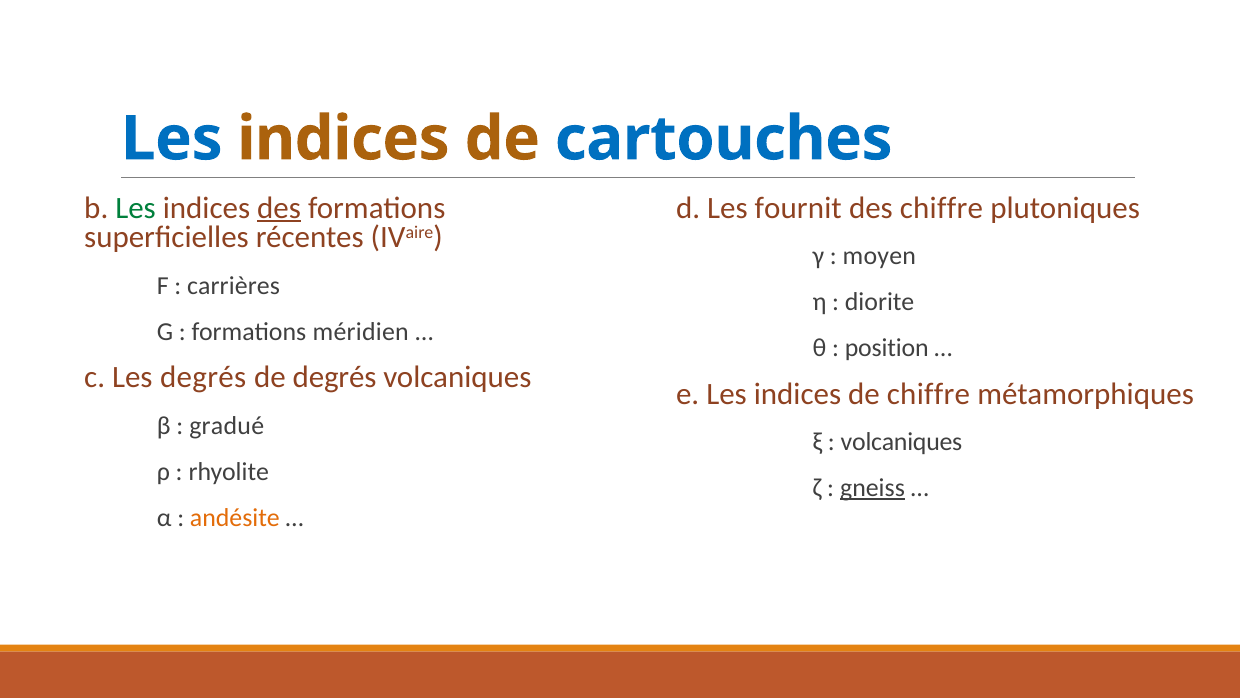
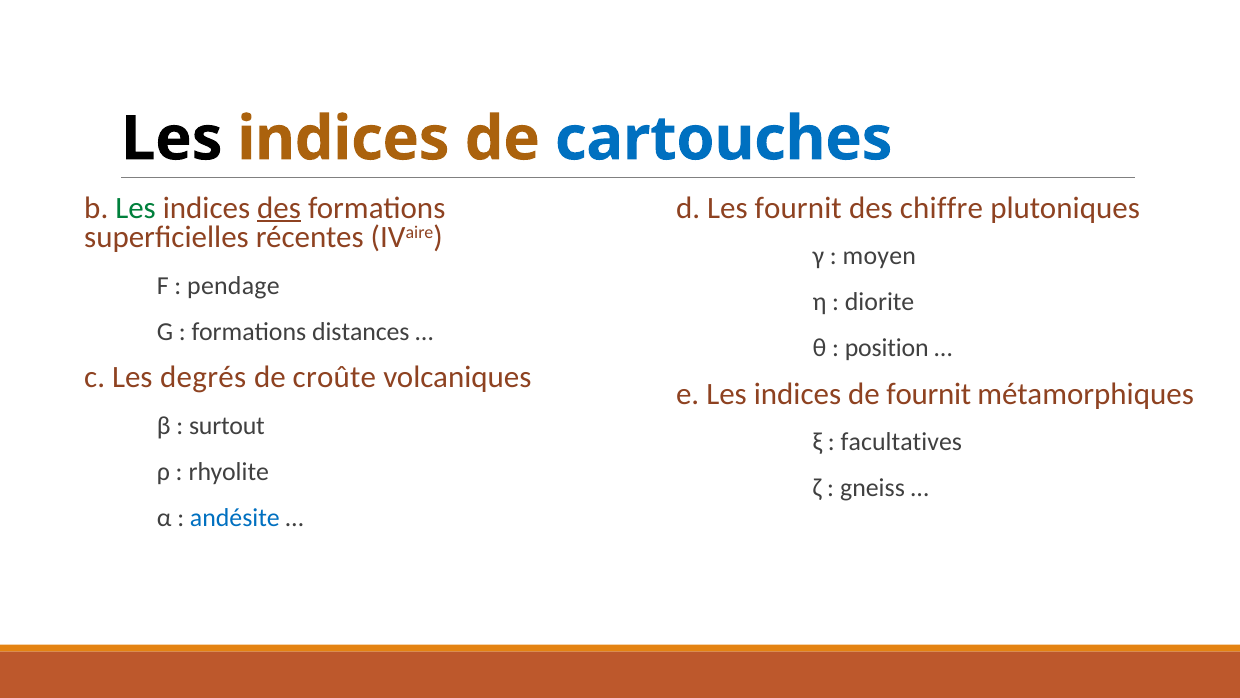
Les at (172, 139) colour: blue -> black
carrières: carrières -> pendage
méridien: méridien -> distances
de degrés: degrés -> croûte
de chiffre: chiffre -> fournit
gradué: gradué -> surtout
volcaniques at (902, 442): volcaniques -> facultatives
gneiss underline: present -> none
andésite colour: orange -> blue
